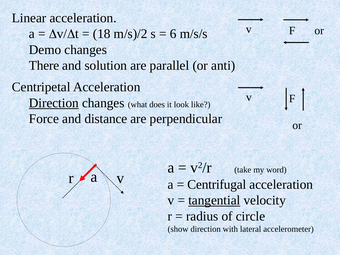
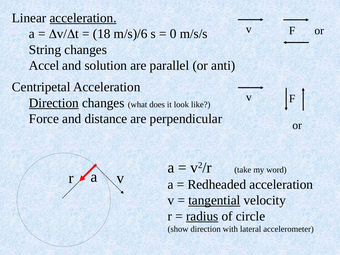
acceleration at (83, 18) underline: none -> present
m/s)/2: m/s)/2 -> m/s)/6
6: 6 -> 0
Demo: Demo -> String
There: There -> Accel
Centrifugal: Centrifugal -> Redheaded
radius underline: none -> present
